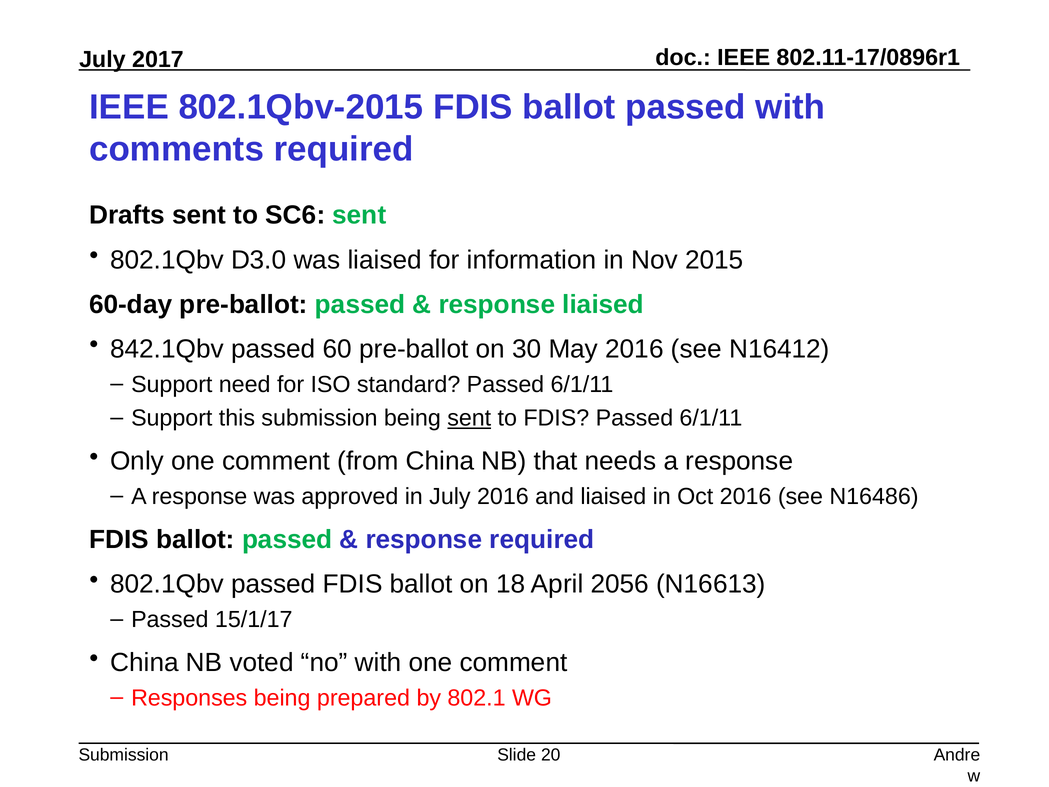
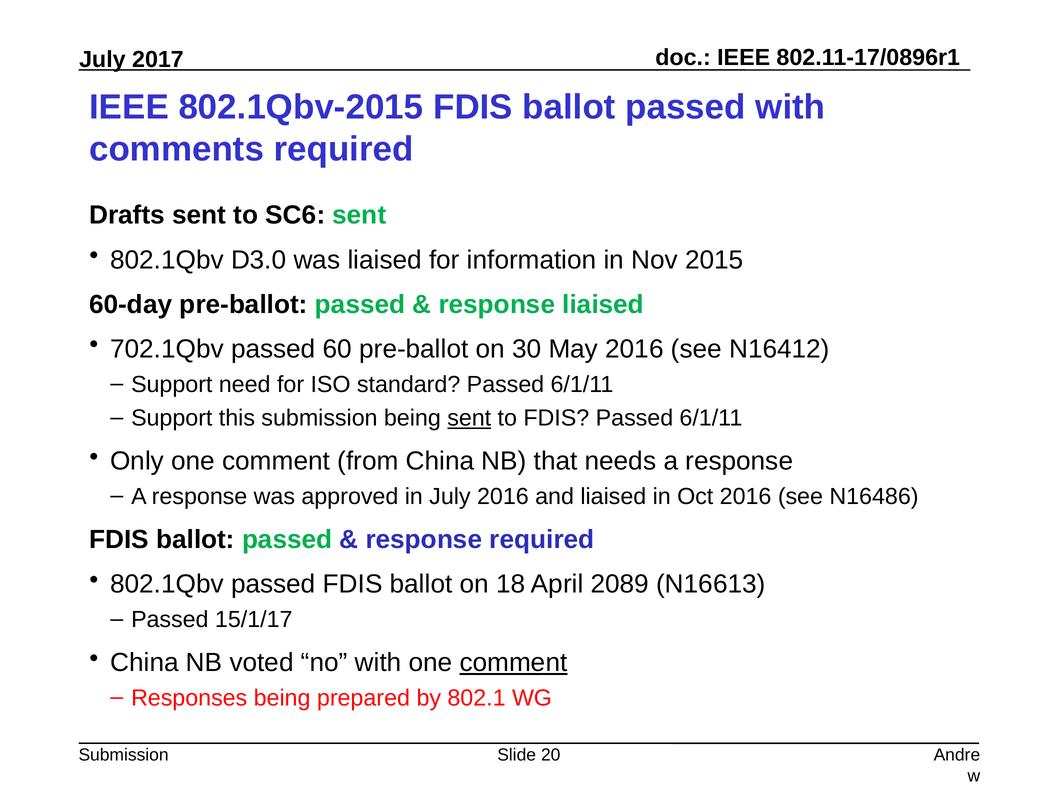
842.1Qbv: 842.1Qbv -> 702.1Qbv
2056: 2056 -> 2089
comment at (514, 663) underline: none -> present
